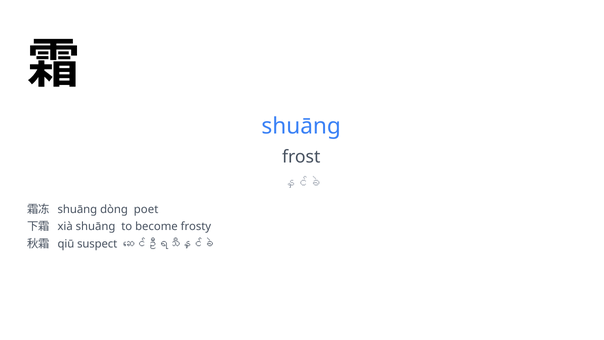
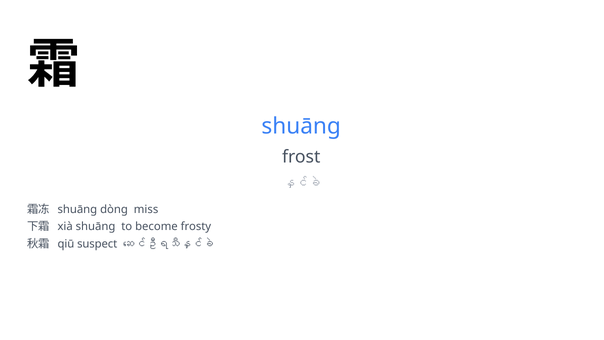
poet: poet -> miss
